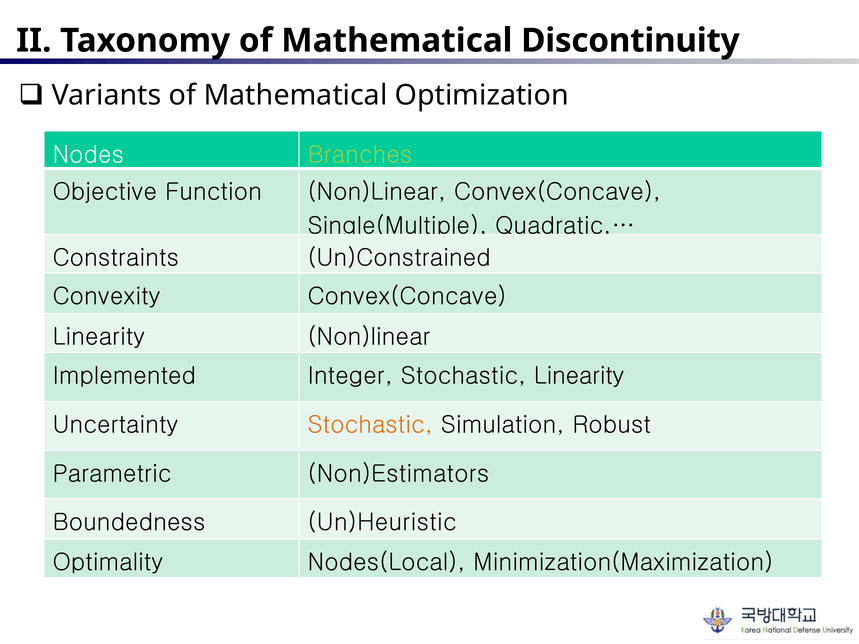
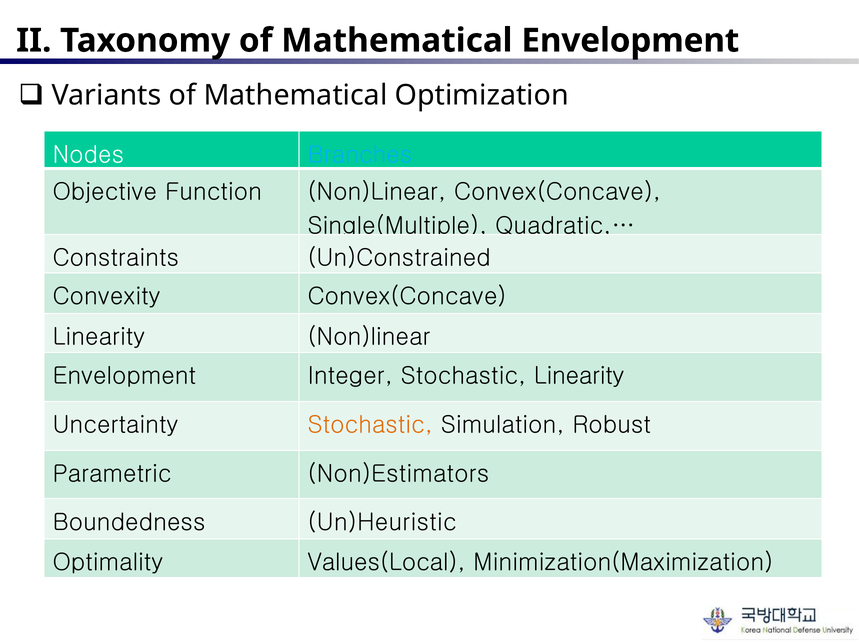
Mathematical Discontinuity: Discontinuity -> Envelopment
Branches colour: light green -> light blue
Implemented at (124, 376): Implemented -> Envelopment
Nodes(Local: Nodes(Local -> Values(Local
